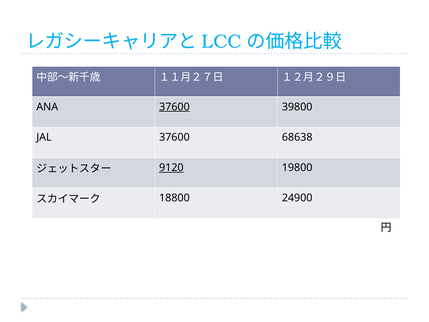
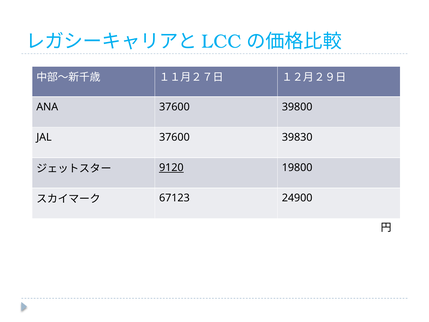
37600 at (174, 107) underline: present -> none
68638: 68638 -> 39830
18800: 18800 -> 67123
